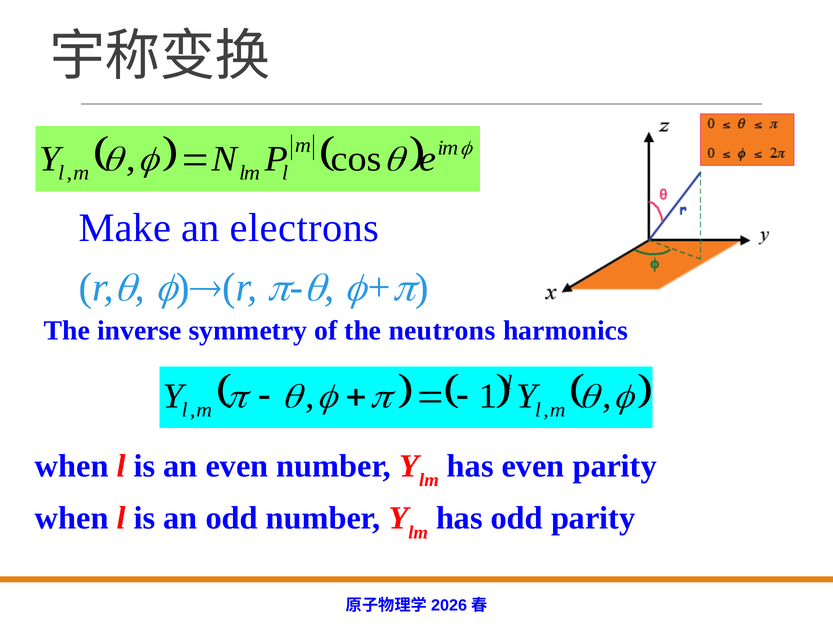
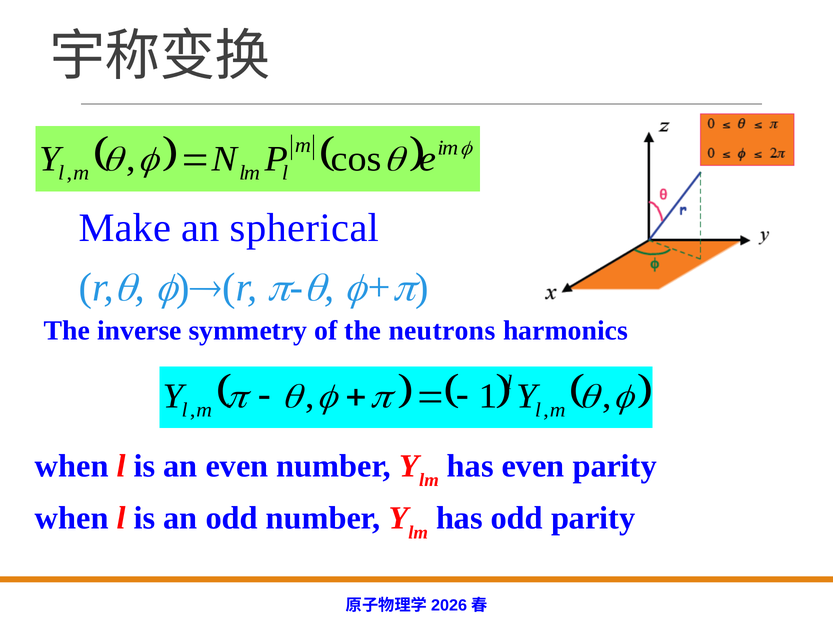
electrons: electrons -> spherical
